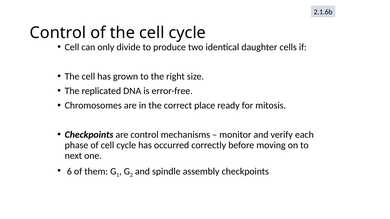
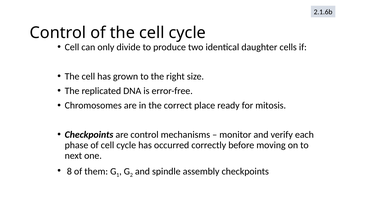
6: 6 -> 8
